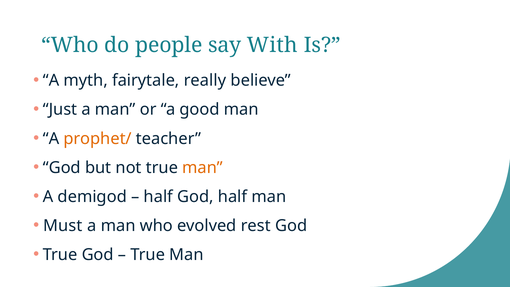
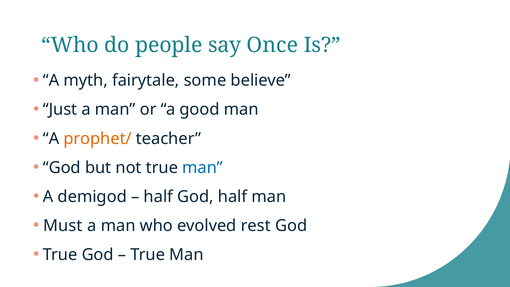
With: With -> Once
really: really -> some
man at (203, 168) colour: orange -> blue
